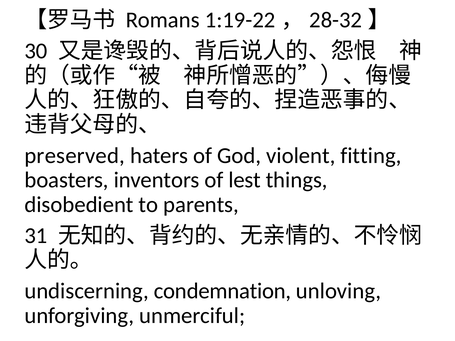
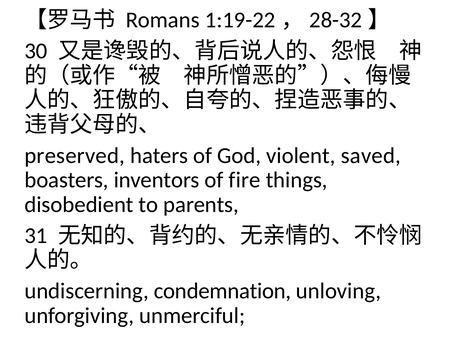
fitting: fitting -> saved
lest: lest -> fire
